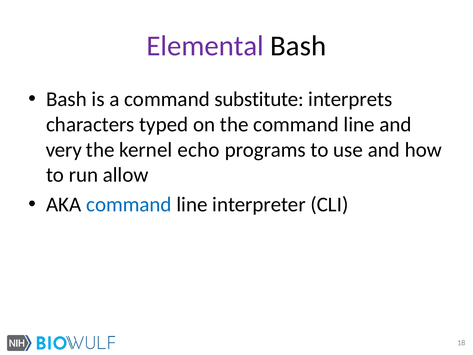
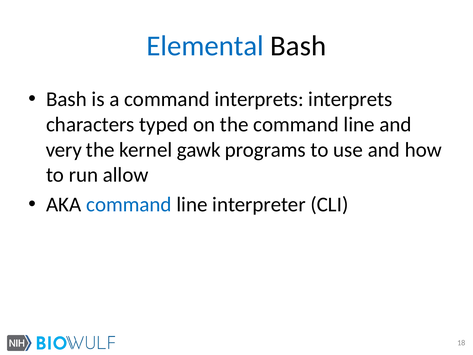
Elemental colour: purple -> blue
command substitute: substitute -> interprets
echo: echo -> gawk
